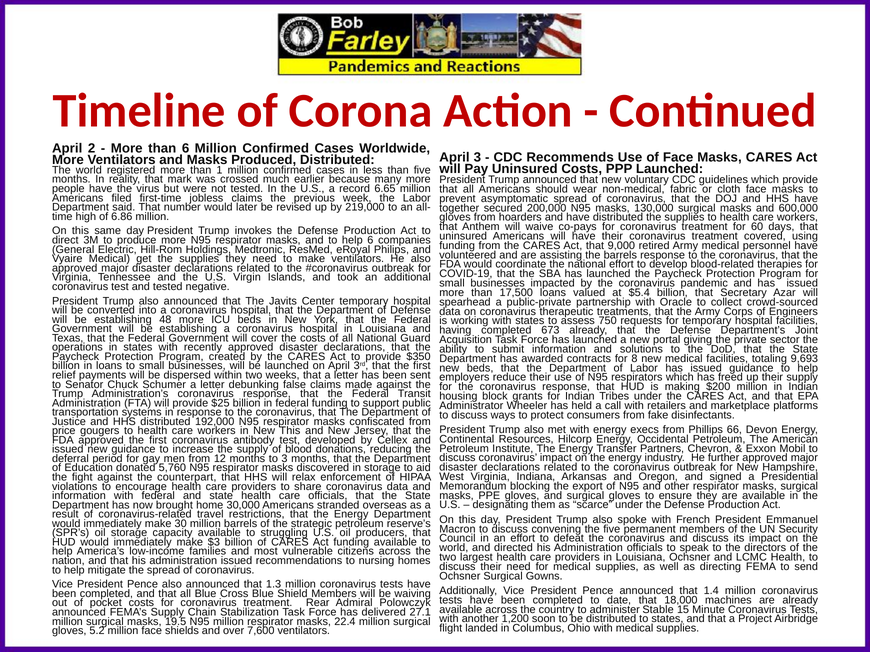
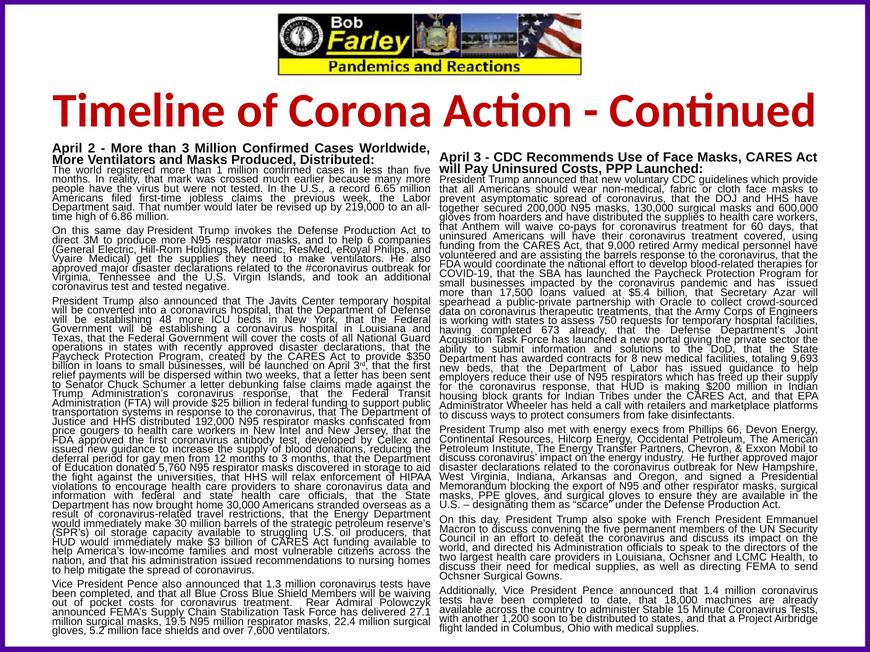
than 6: 6 -> 3
New This: This -> Intel
counterpart: counterpart -> universities
